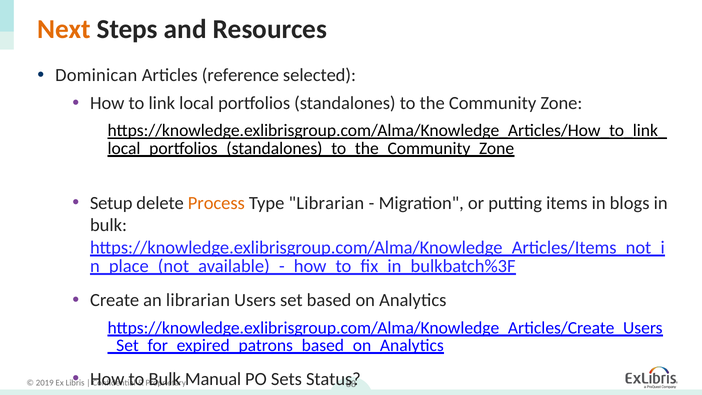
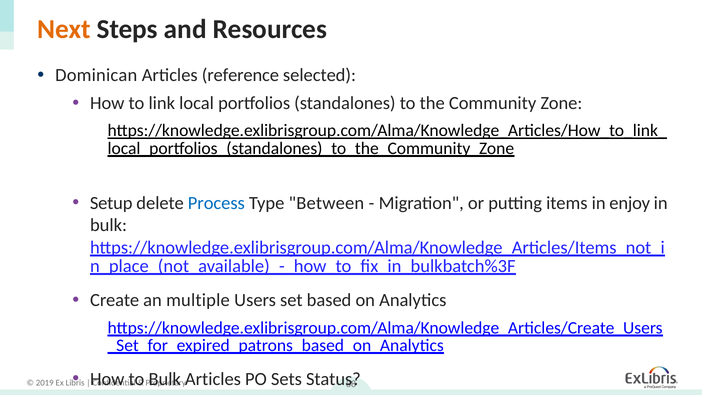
Process colour: orange -> blue
Type Librarian: Librarian -> Between
blogs: blogs -> enjoy
an librarian: librarian -> multiple
Manual at (213, 379): Manual -> Articles
